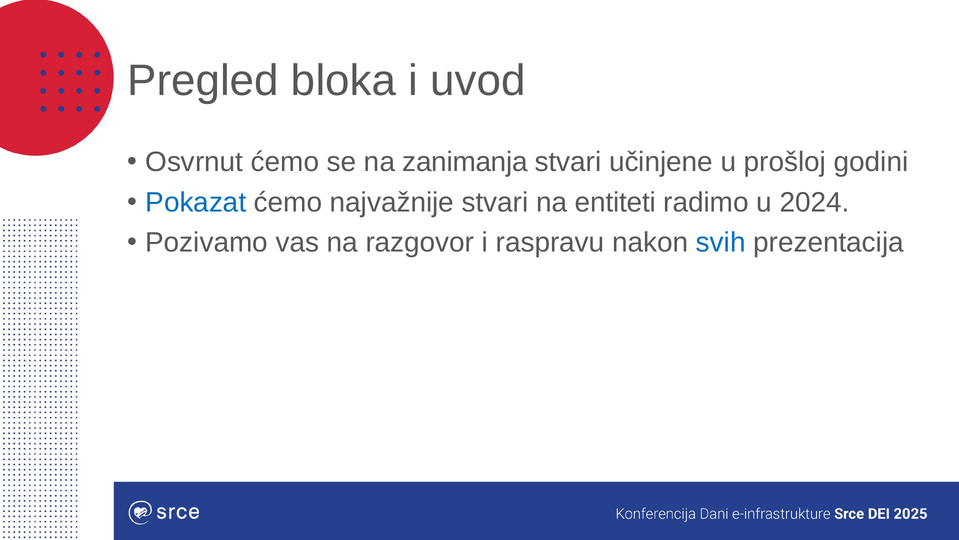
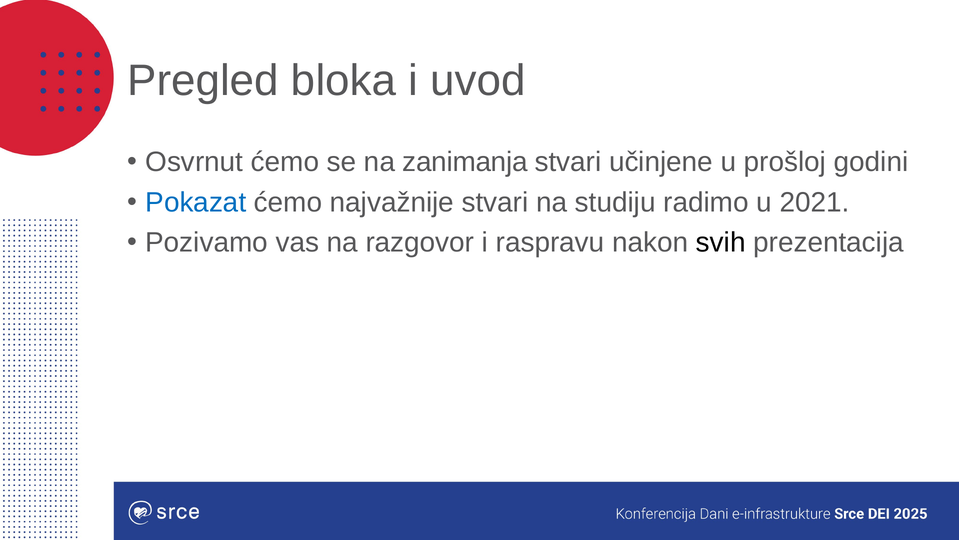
entiteti: entiteti -> studiju
2024: 2024 -> 2021
svih colour: blue -> black
